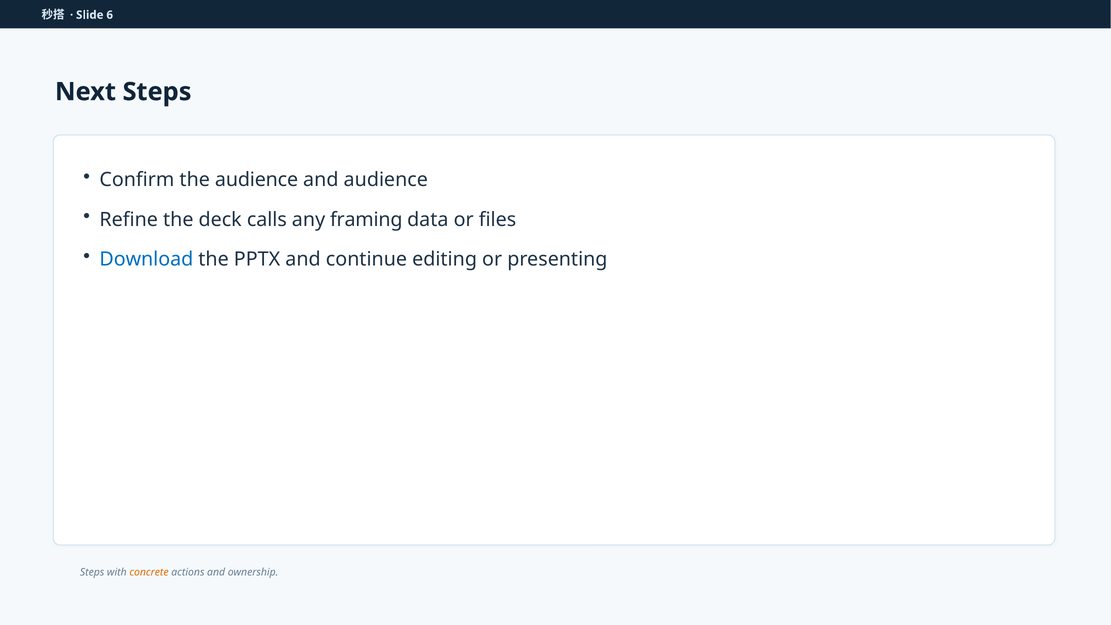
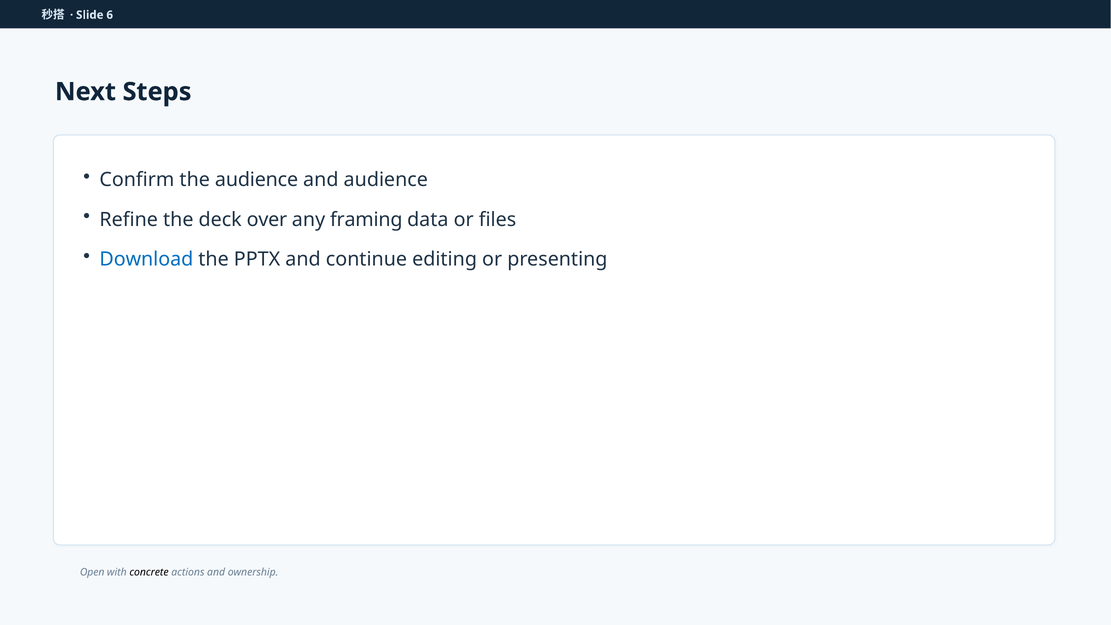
calls: calls -> over
Steps at (92, 572): Steps -> Open
concrete colour: orange -> black
